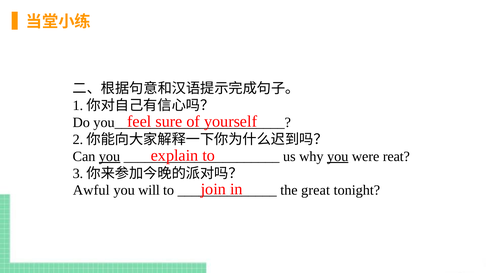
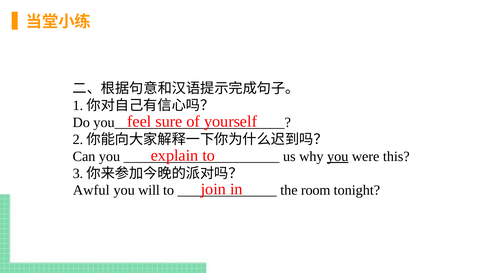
you at (110, 157) underline: present -> none
reat: reat -> this
great: great -> room
